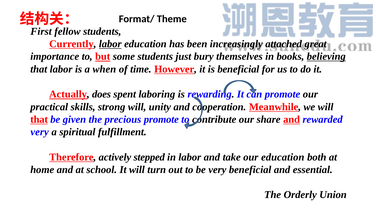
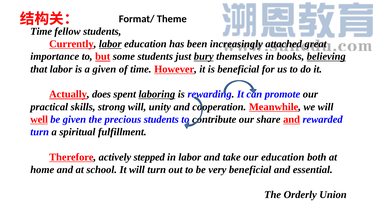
First at (41, 31): First -> Time
bury underline: none -> present
a when: when -> given
laboring underline: none -> present
that at (39, 119): that -> well
precious promote: promote -> students
very at (40, 132): very -> turn
